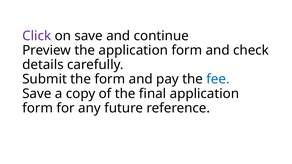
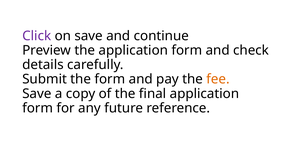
fee colour: blue -> orange
